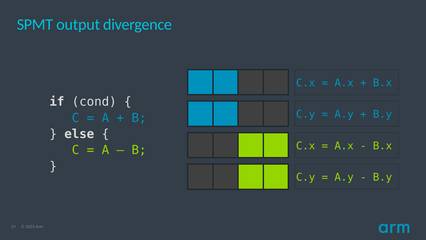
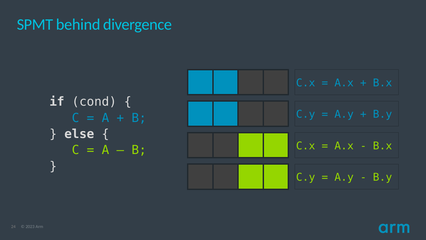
output: output -> behind
